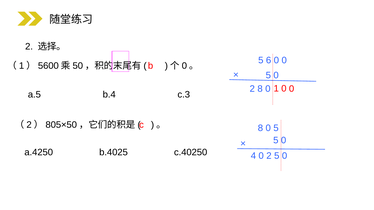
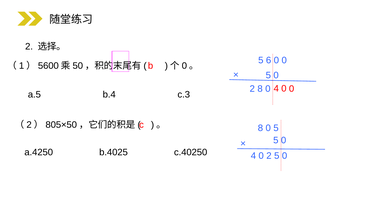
8 0 1: 1 -> 4
